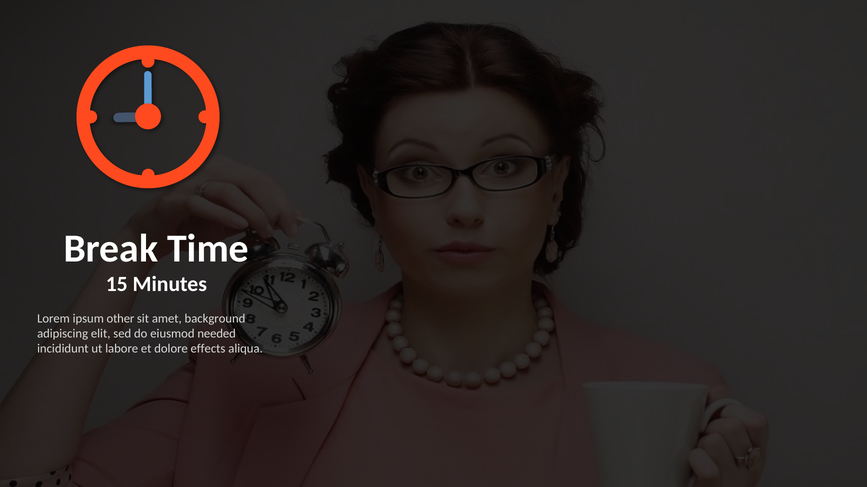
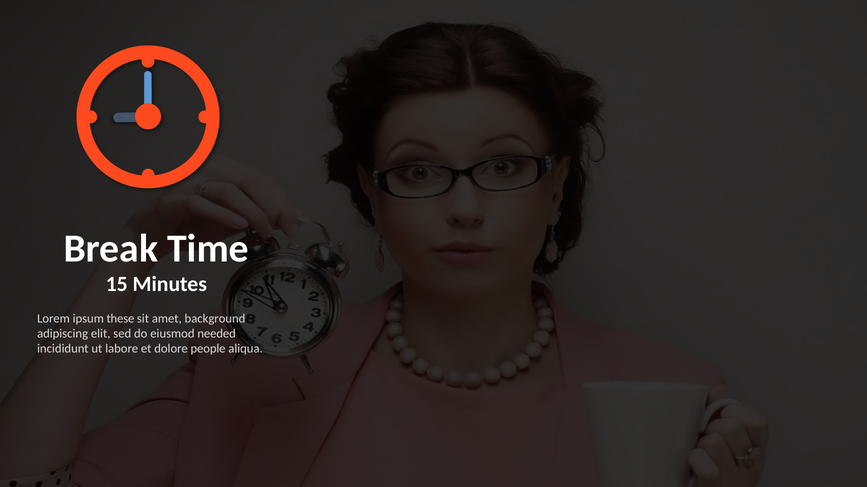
other: other -> these
effects: effects -> people
